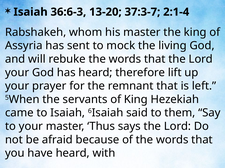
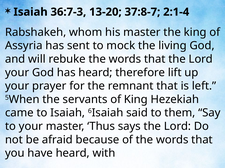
36:6-3: 36:6-3 -> 36:7-3
37:3-7: 37:3-7 -> 37:8-7
